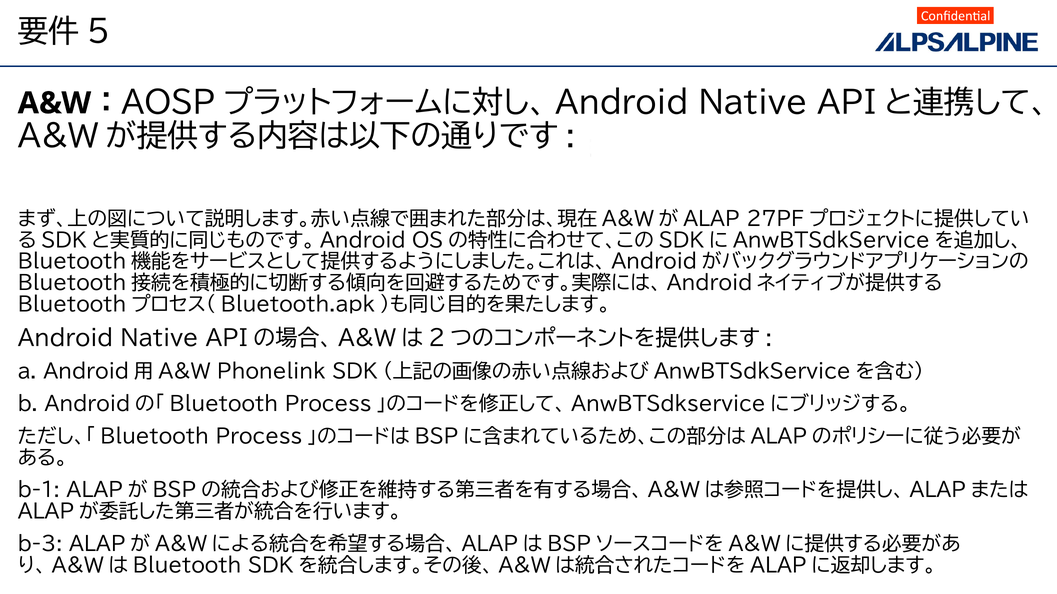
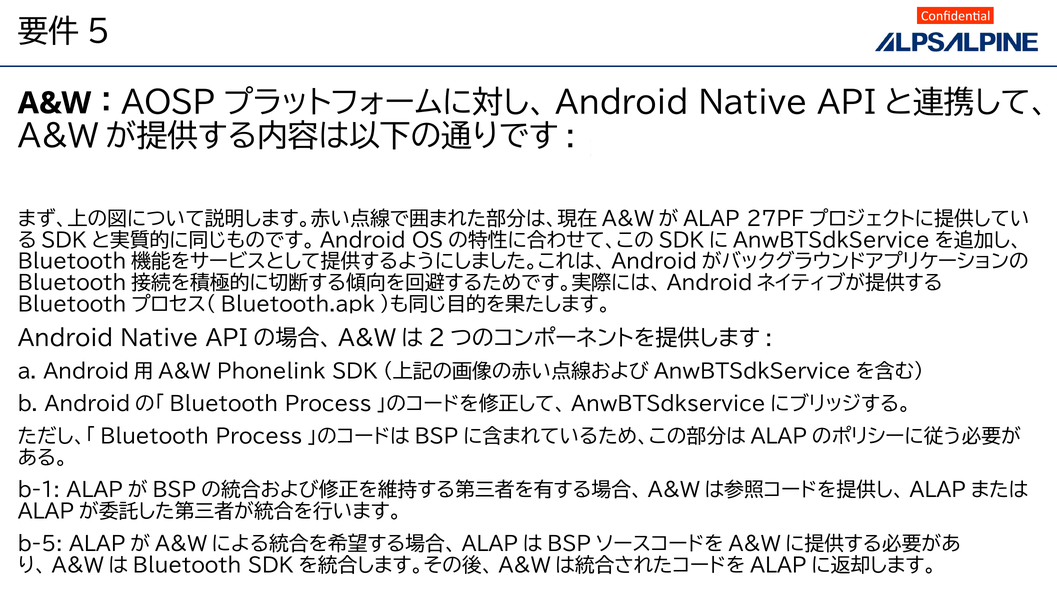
b-3: b-3 -> b-5
